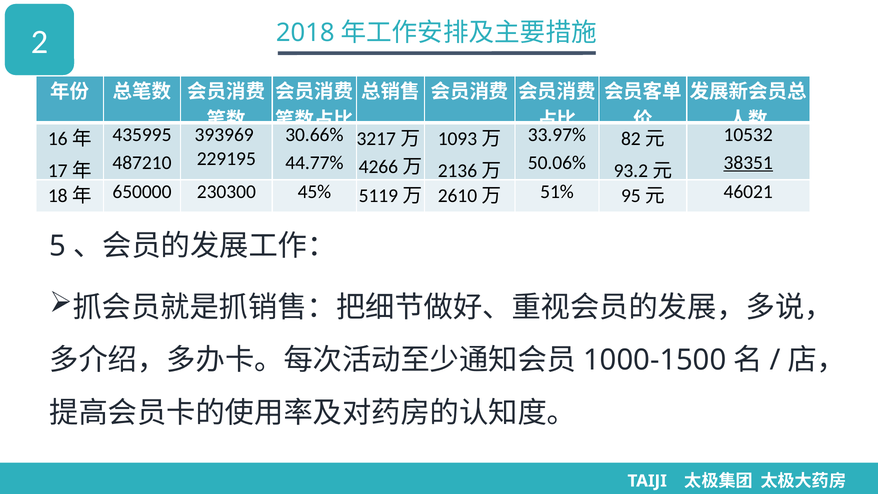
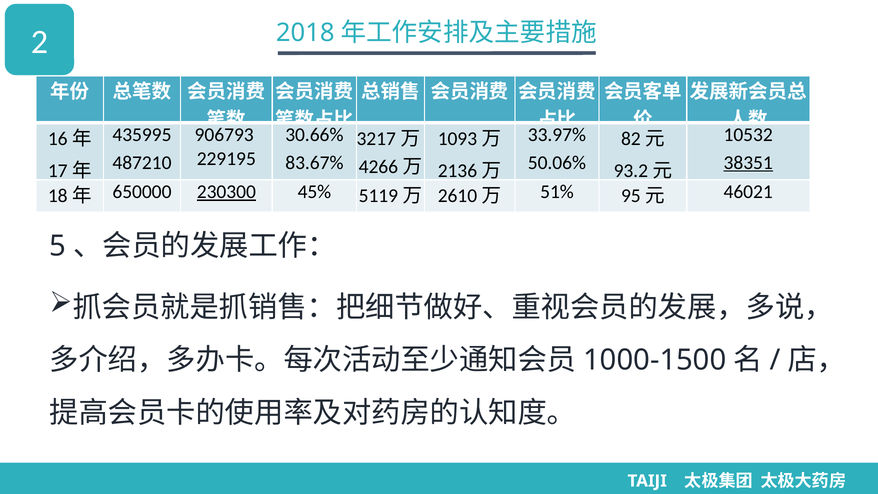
393969: 393969 -> 906793
44.77%: 44.77% -> 83.67%
230300 underline: none -> present
